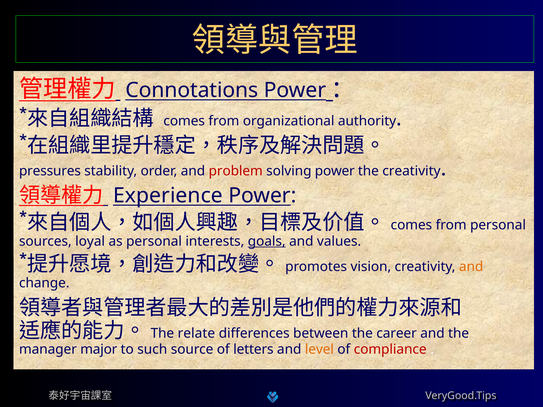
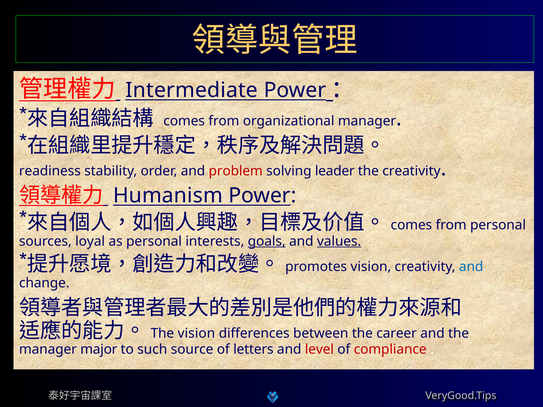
Connotations: Connotations -> Intermediate
organizational authority: authority -> manager
pressures: pressures -> readiness
solving power: power -> leader
Experience: Experience -> Humanism
values underline: none -> present
and at (471, 267) colour: orange -> blue
The relate: relate -> vision
level colour: orange -> red
